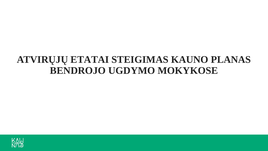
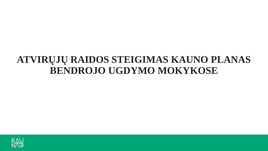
ETATAI: ETATAI -> RAIDOS
